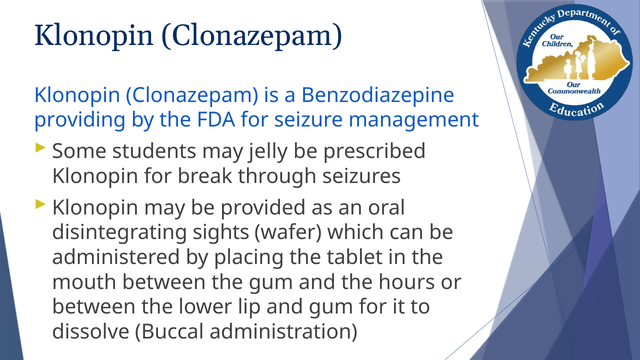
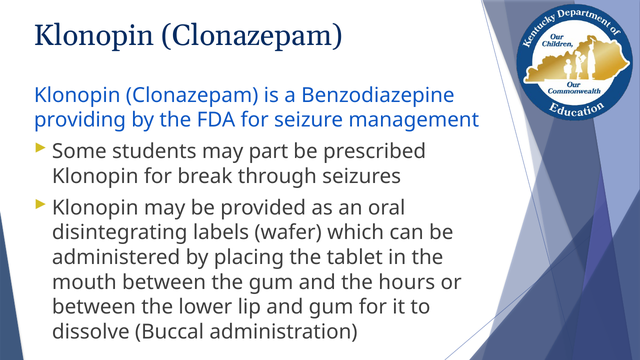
jelly: jelly -> part
sights: sights -> labels
